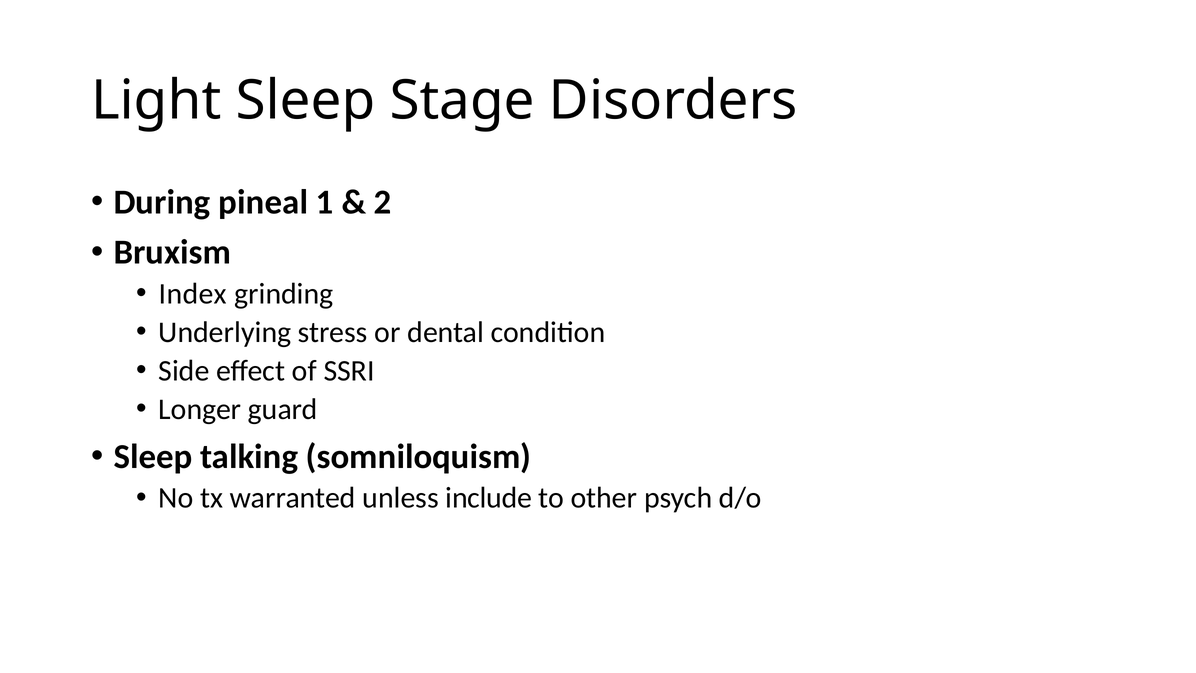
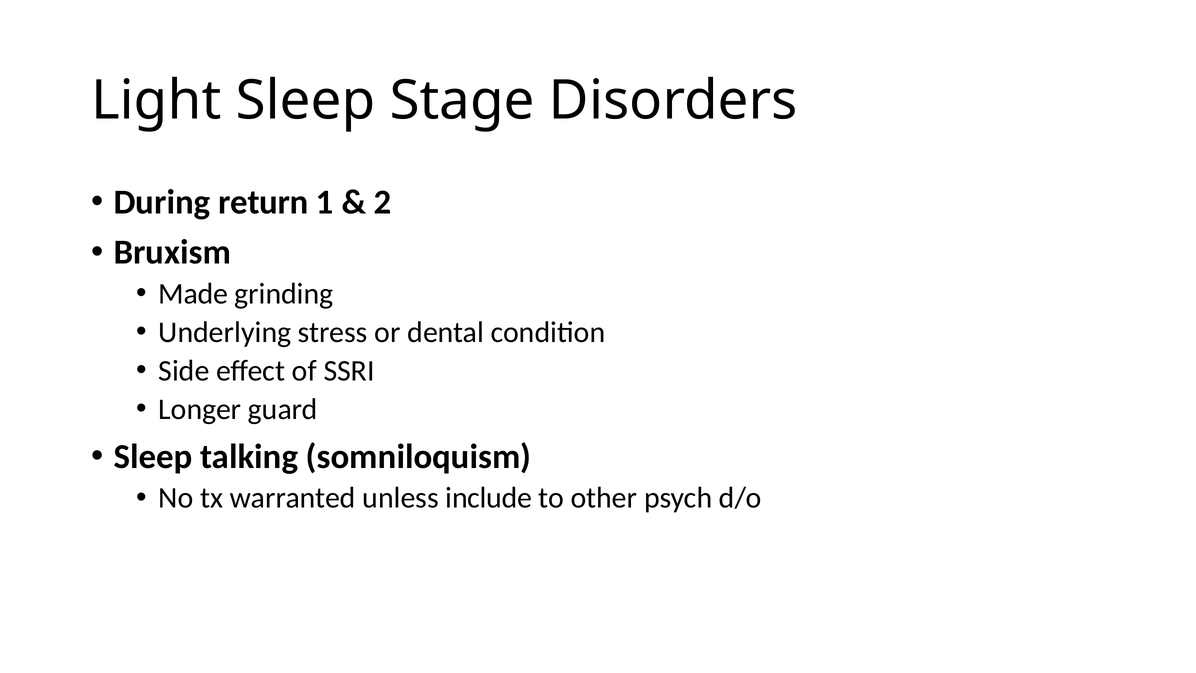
pineal: pineal -> return
Index: Index -> Made
